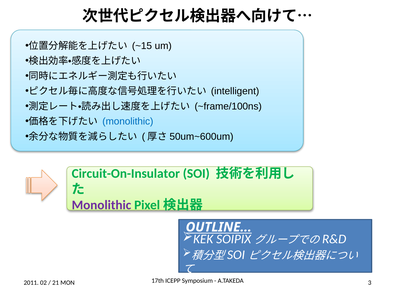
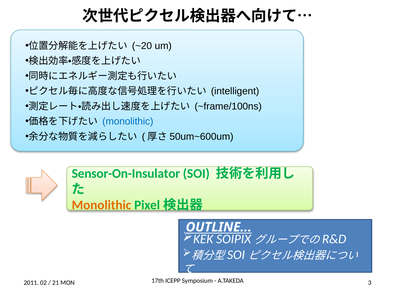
~15: ~15 -> ~20
Circuit-On-Insulator: Circuit-On-Insulator -> Sensor-On-Insulator
Monolithic at (101, 205) colour: purple -> orange
